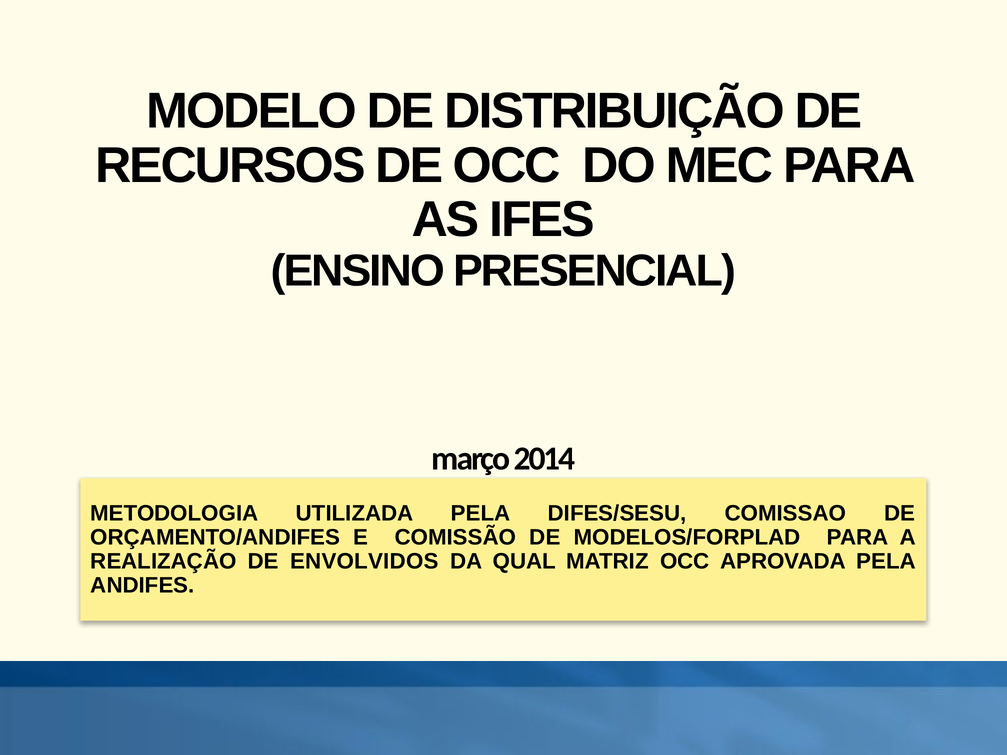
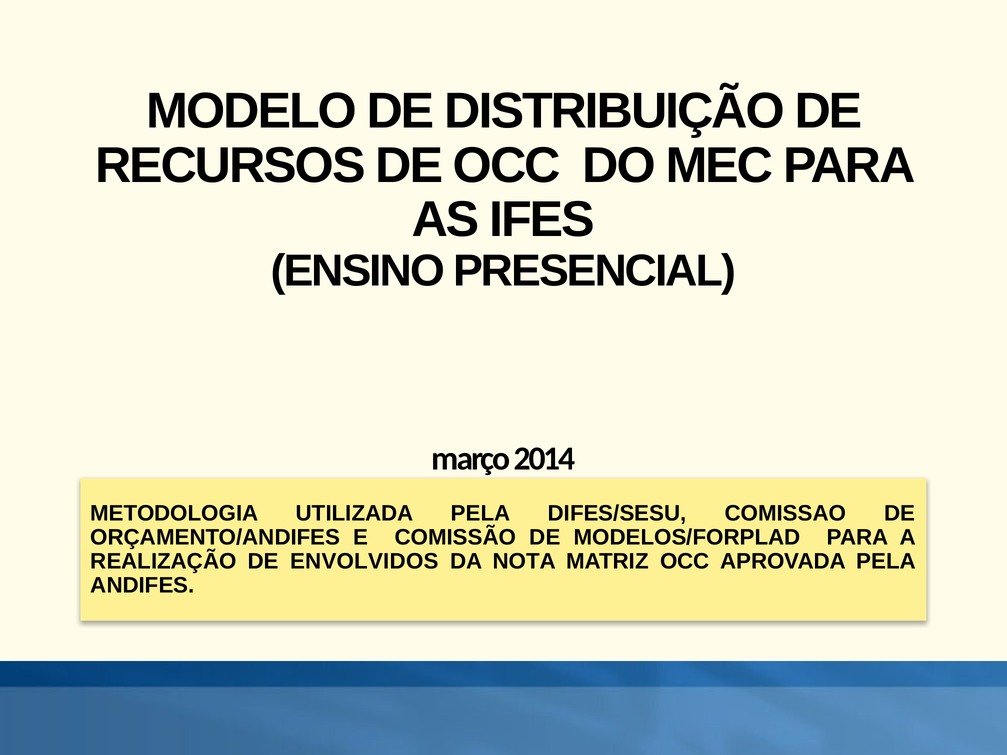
QUAL: QUAL -> NOTA
